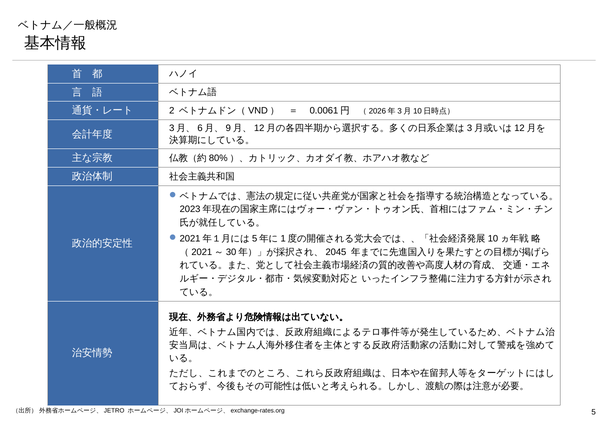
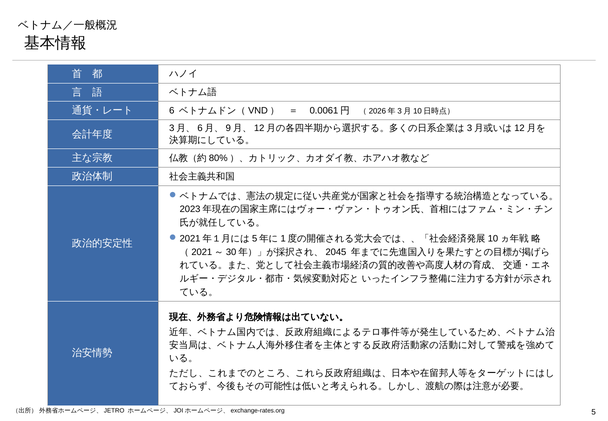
2: 2 -> 6
